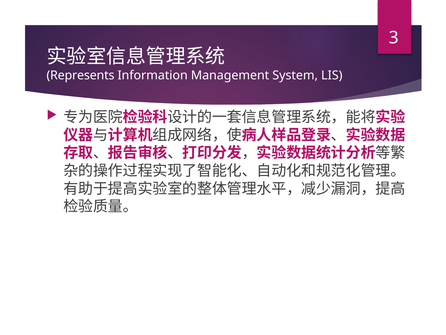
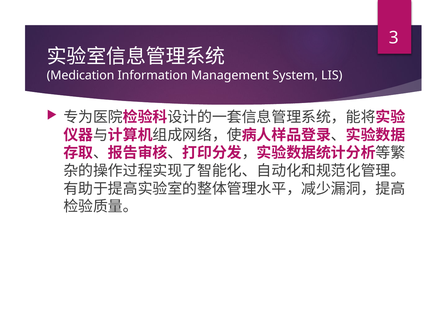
Represents: Represents -> Medication
